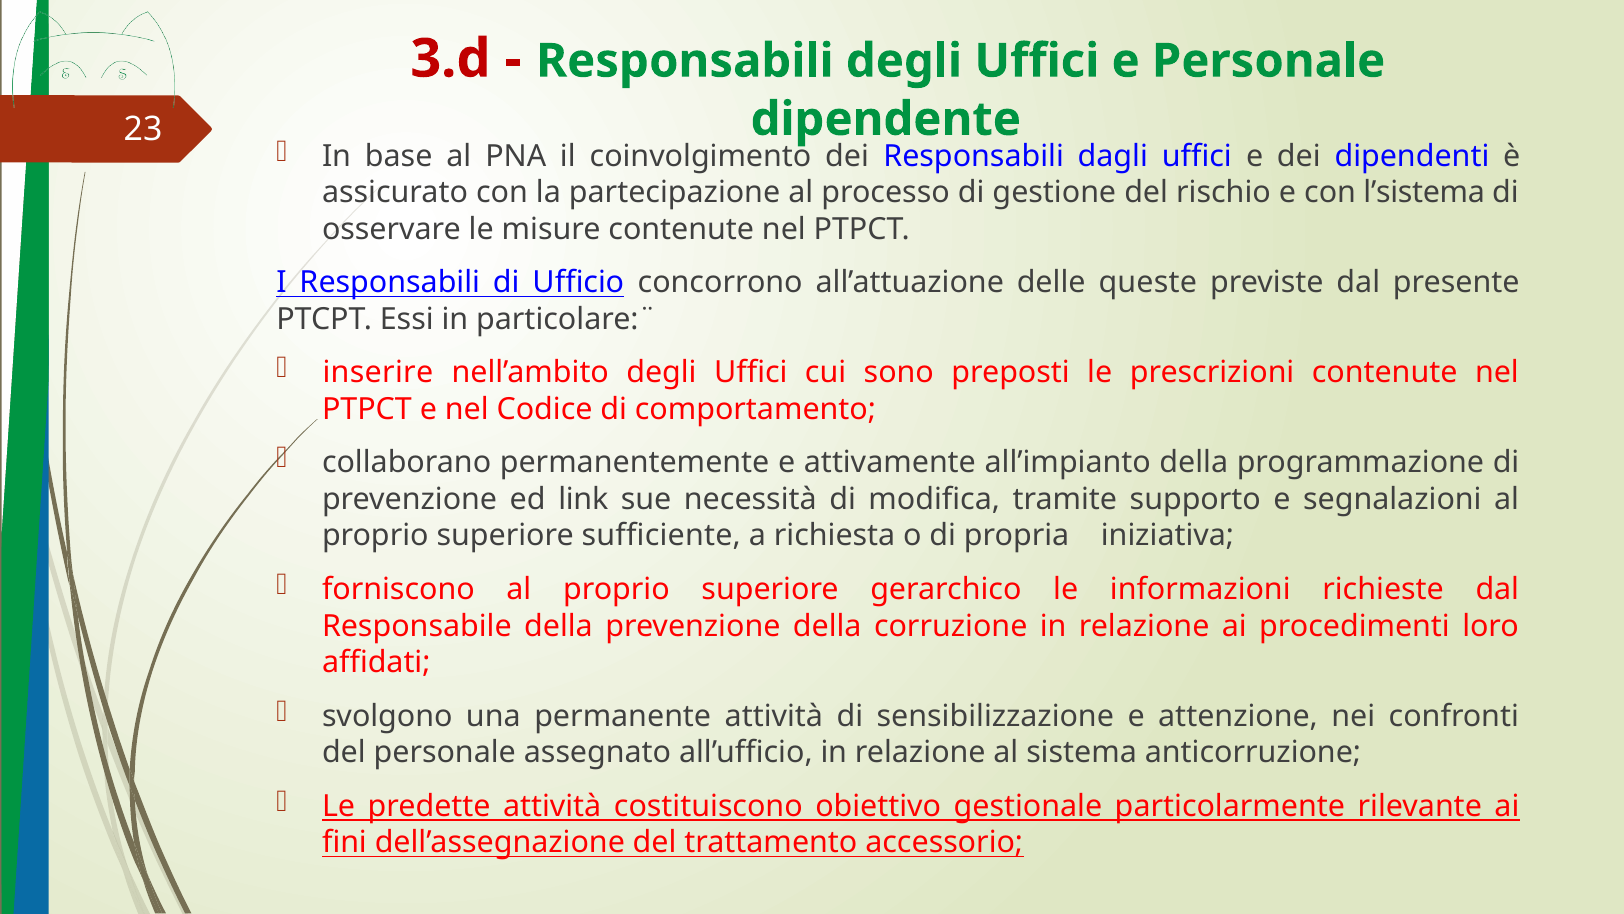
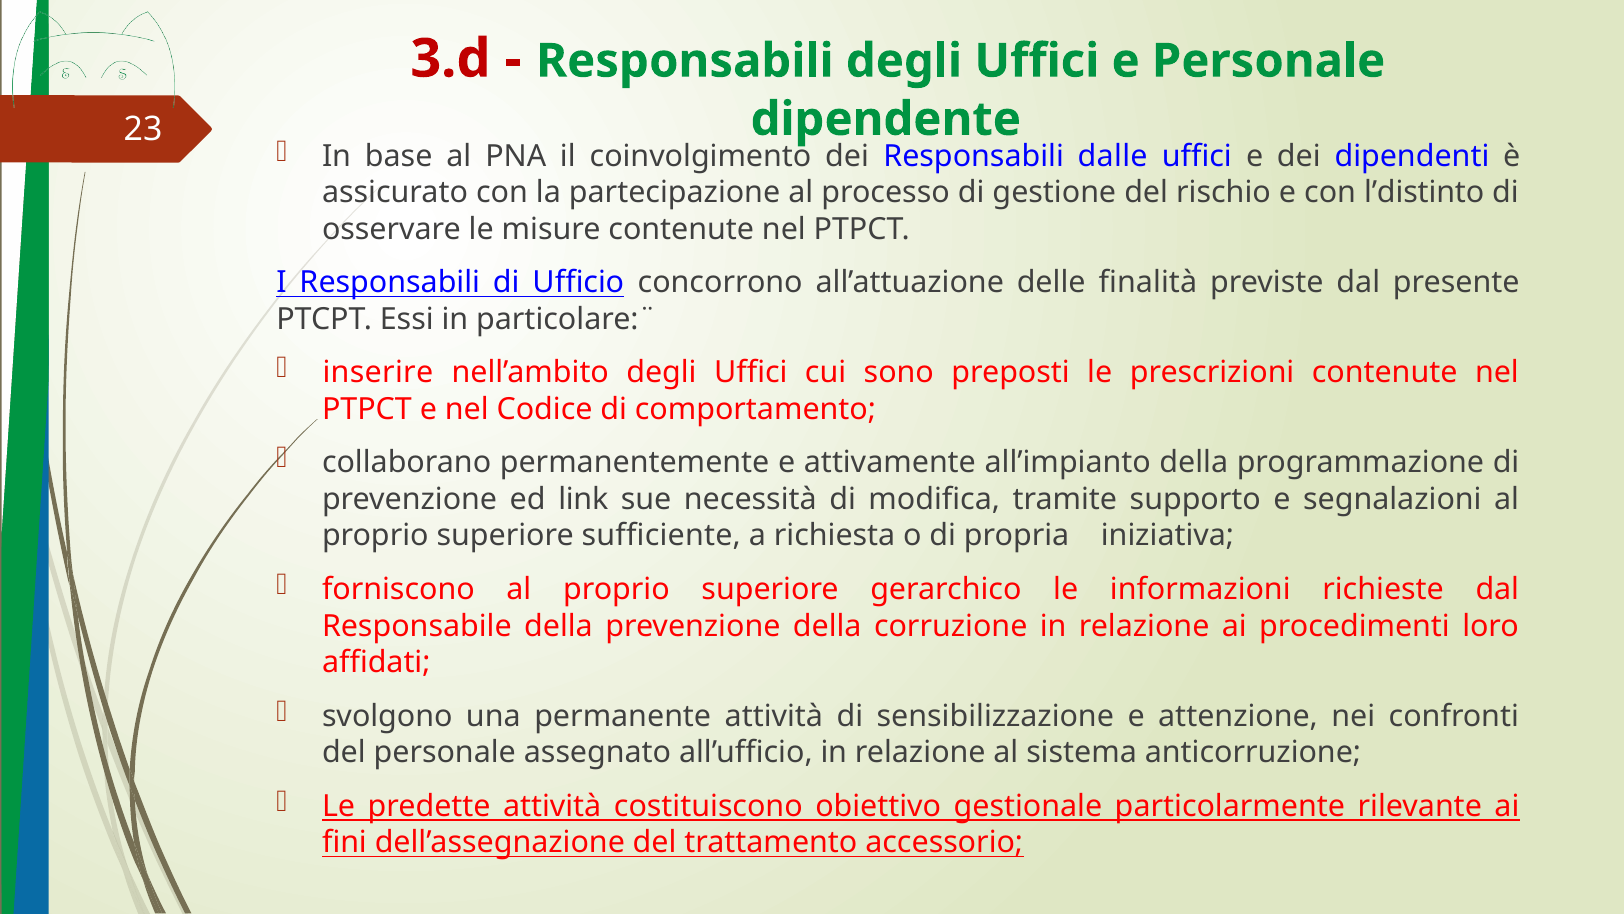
dagli: dagli -> dalle
l’sistema: l’sistema -> l’distinto
queste: queste -> finalità
